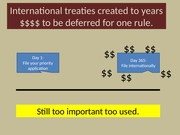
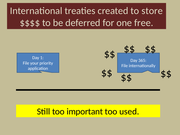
years: years -> store
rule: rule -> free
